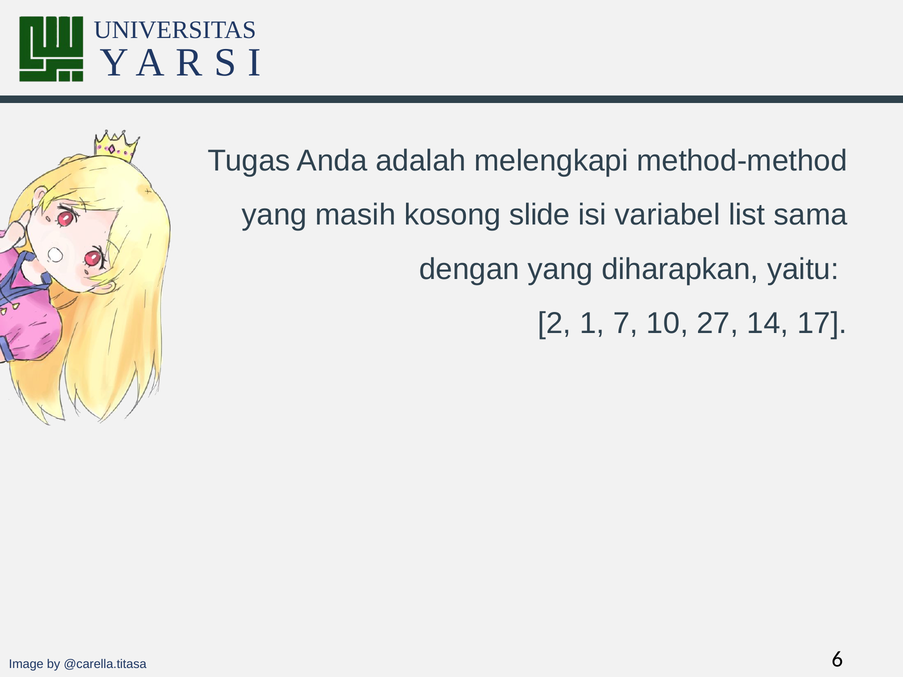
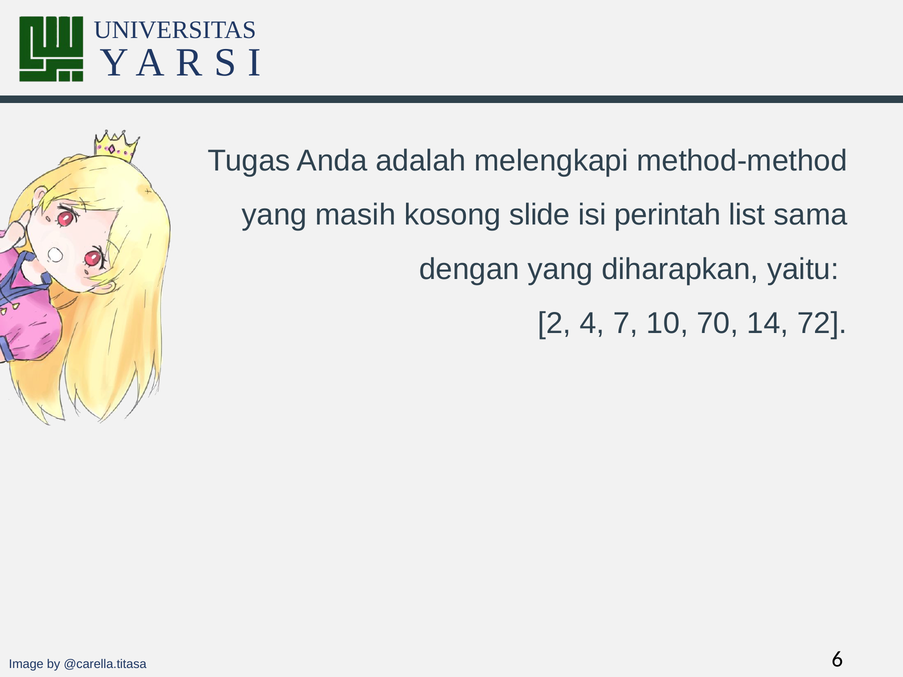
variabel: variabel -> perintah
1: 1 -> 4
27: 27 -> 70
17: 17 -> 72
